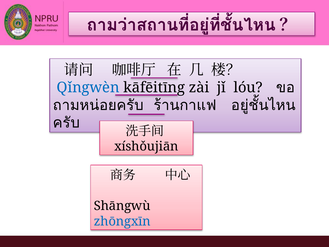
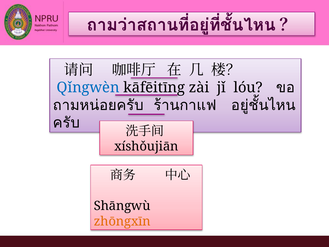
zhōngxīn colour: blue -> orange
